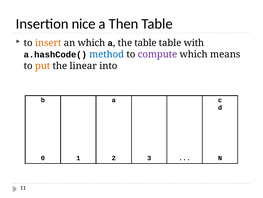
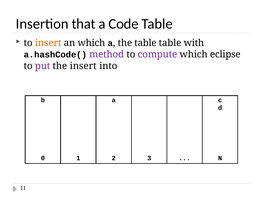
nice: nice -> that
Then: Then -> Code
method colour: blue -> purple
means: means -> eclipse
put colour: orange -> purple
the linear: linear -> insert
